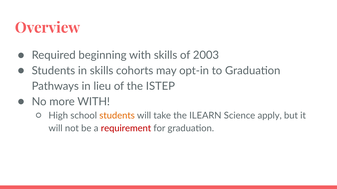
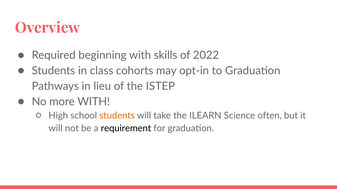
2003: 2003 -> 2022
in skills: skills -> class
apply: apply -> often
requirement colour: red -> black
